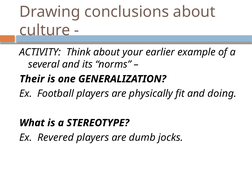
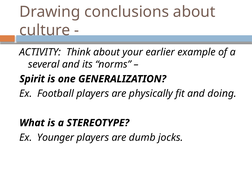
Their: Their -> Spirit
Revered: Revered -> Younger
